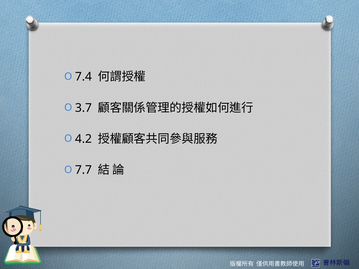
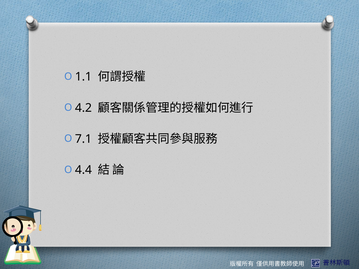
7.4: 7.4 -> 1.1
3.7: 3.7 -> 4.2
4.2: 4.2 -> 7.1
7.7: 7.7 -> 4.4
